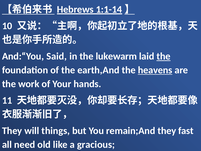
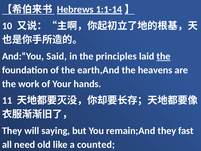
lukewarm: lukewarm -> principles
heavens underline: present -> none
things: things -> saying
gracious: gracious -> counted
